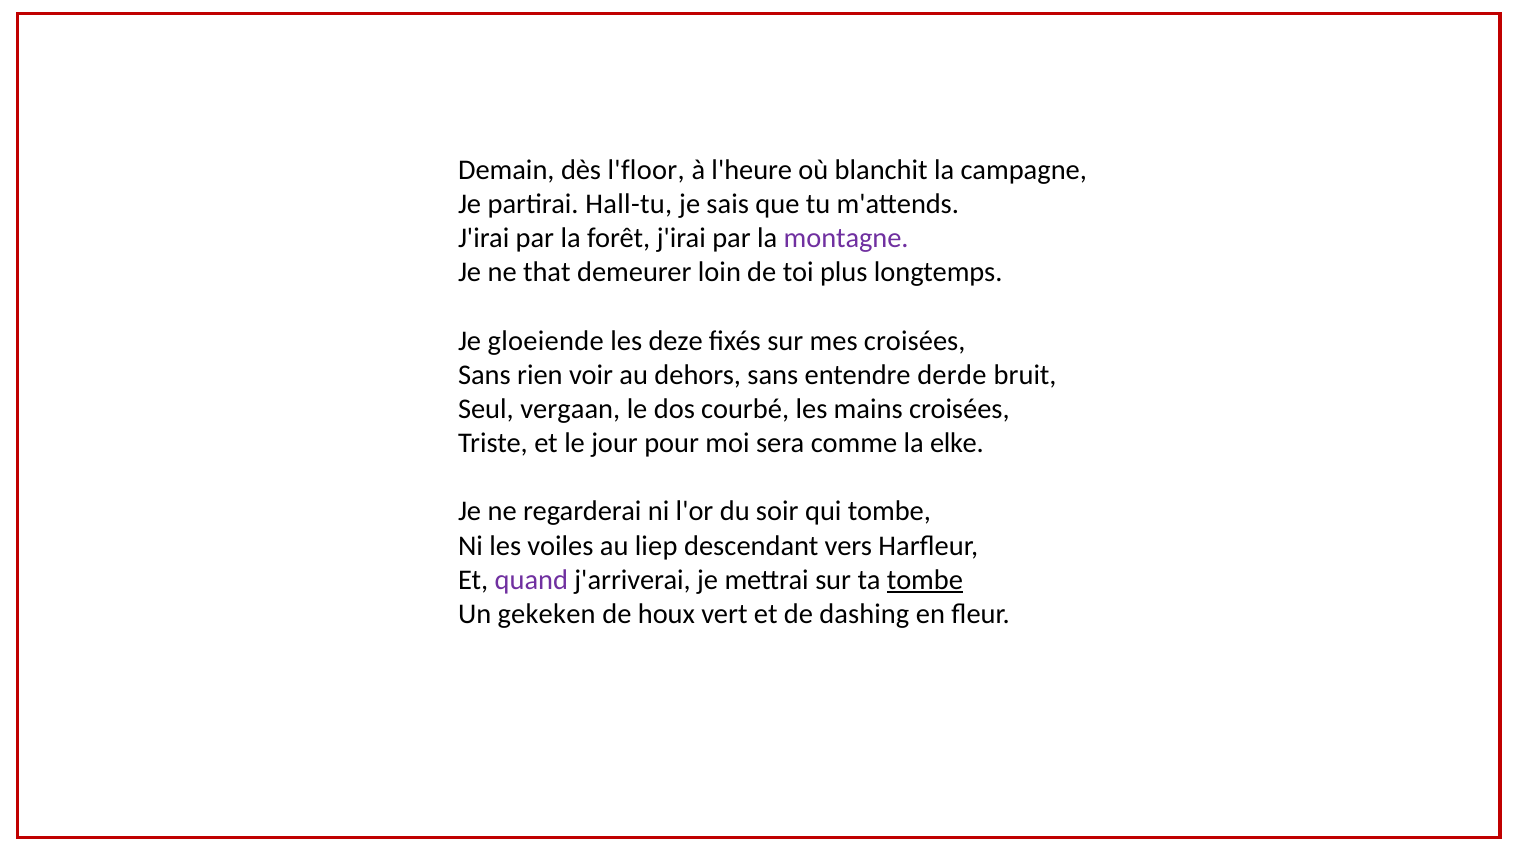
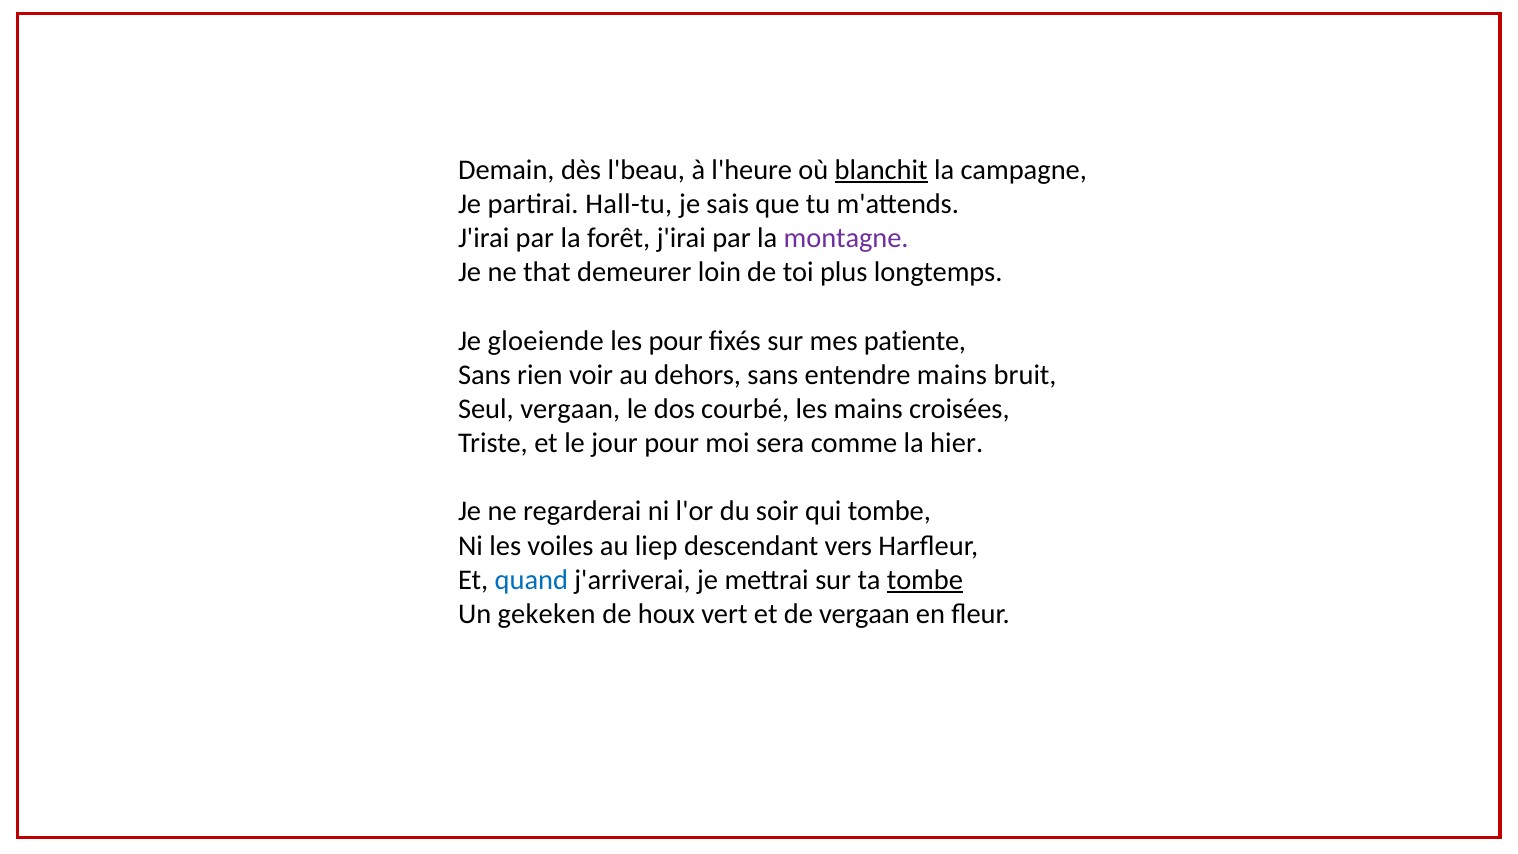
l'floor: l'floor -> l'beau
blanchit underline: none -> present
les deze: deze -> pour
mes croisées: croisées -> patiente
entendre derde: derde -> mains
elke: elke -> hier
quand colour: purple -> blue
de dashing: dashing -> vergaan
